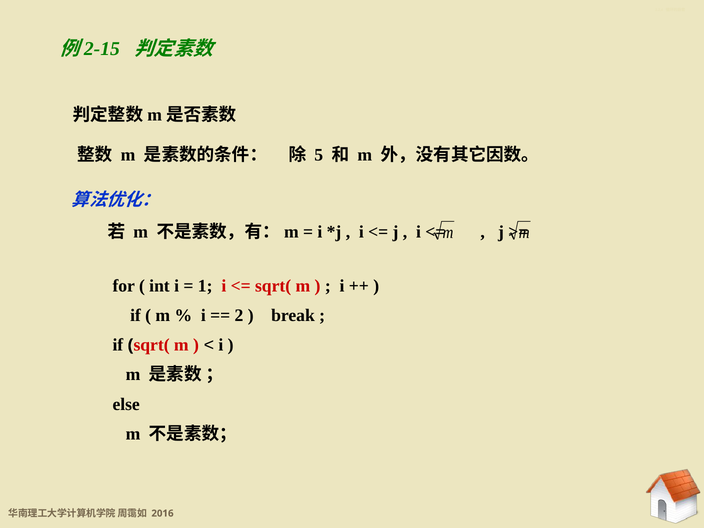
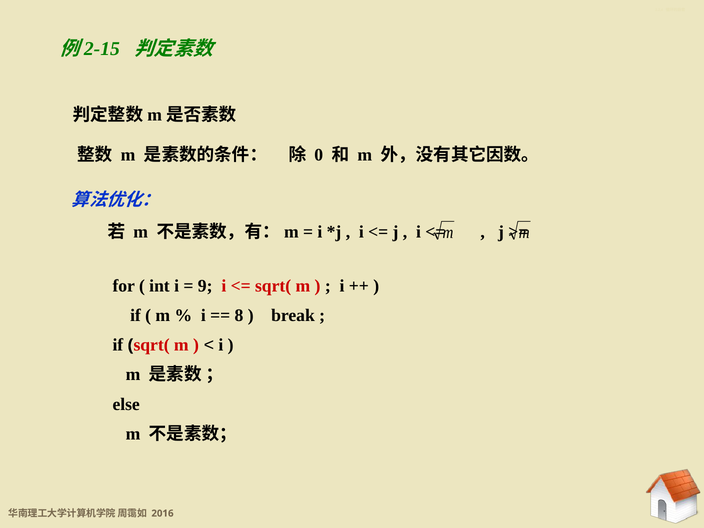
5: 5 -> 0
1: 1 -> 9
2: 2 -> 8
